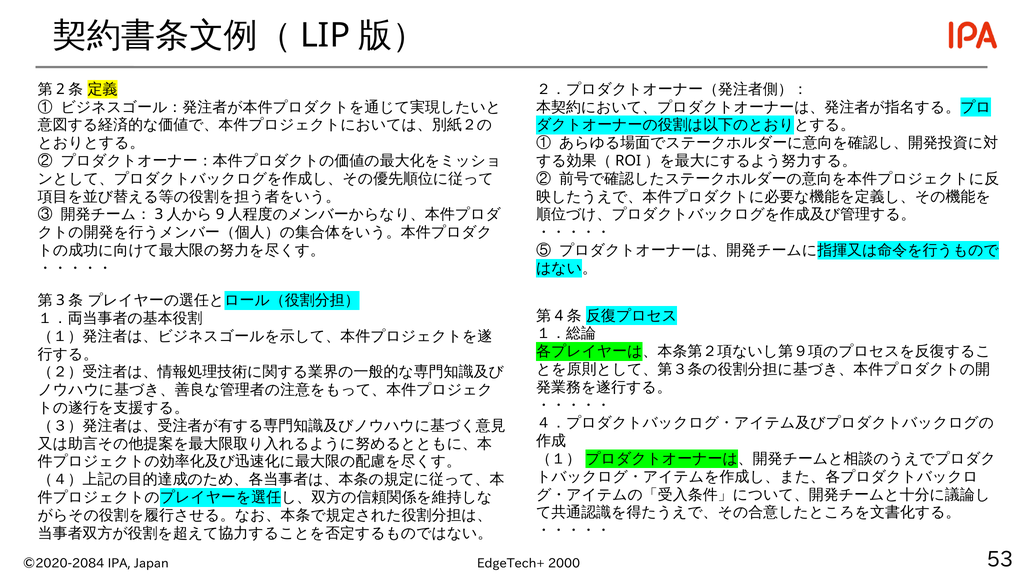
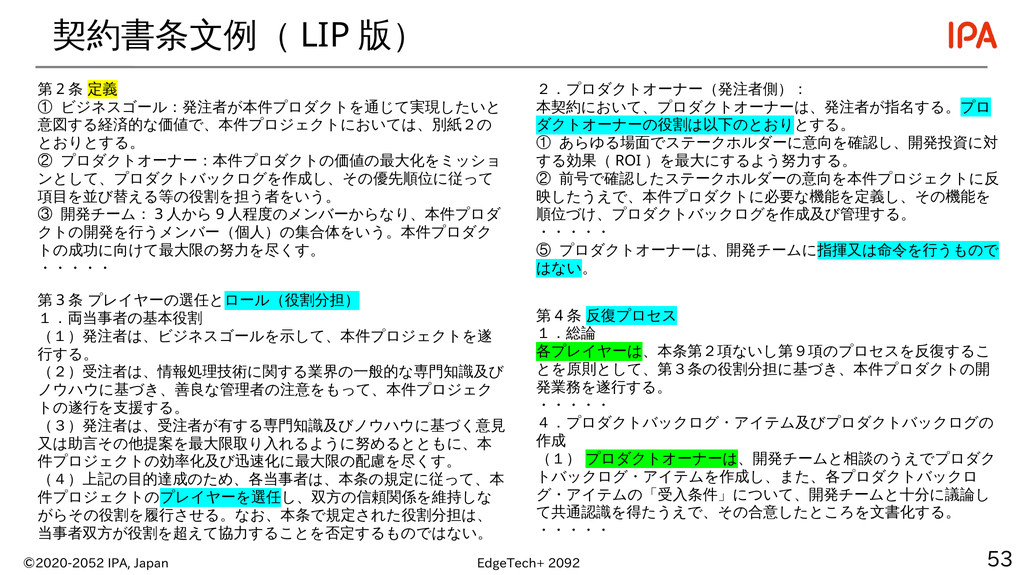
©2020-2084: ©2020-2084 -> ©2020-2052
2000: 2000 -> 2092
